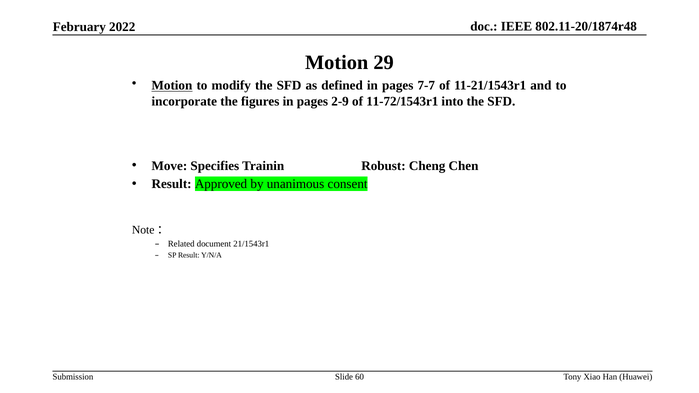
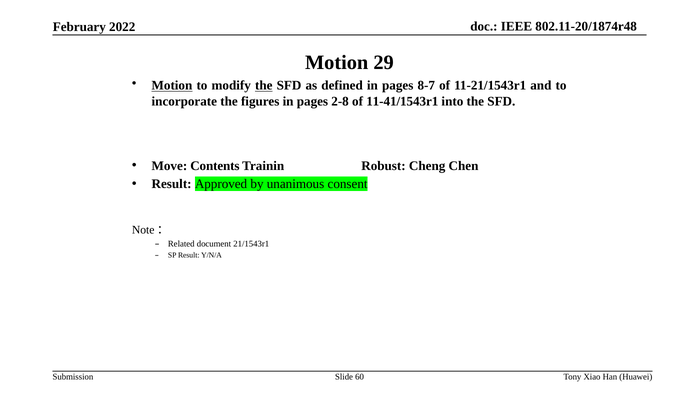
the at (264, 86) underline: none -> present
7-7: 7-7 -> 8-7
2-9: 2-9 -> 2-8
11-72/1543r1: 11-72/1543r1 -> 11-41/1543r1
Specifies: Specifies -> Contents
